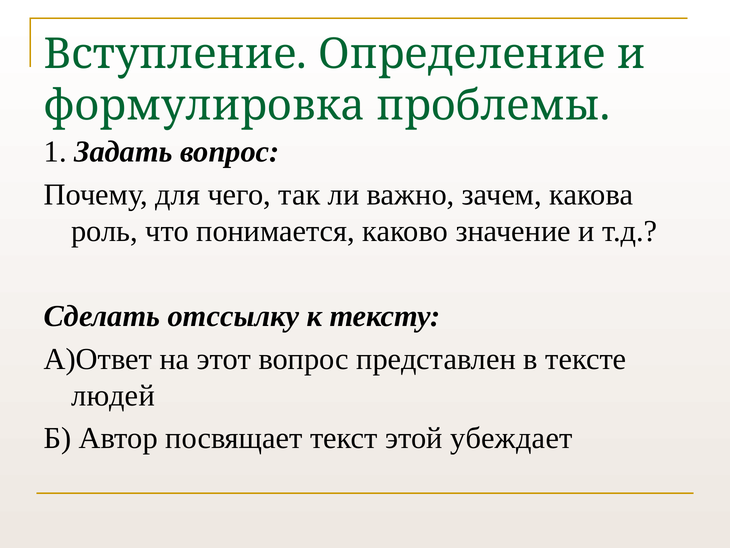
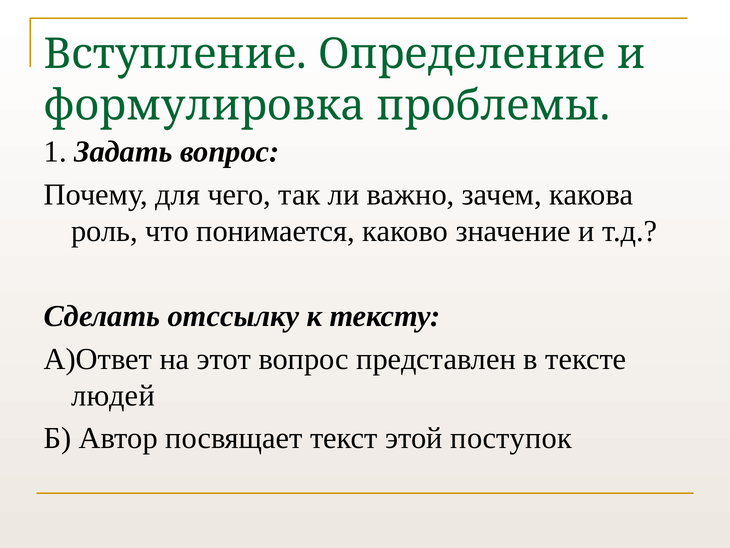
убеждает: убеждает -> поступок
